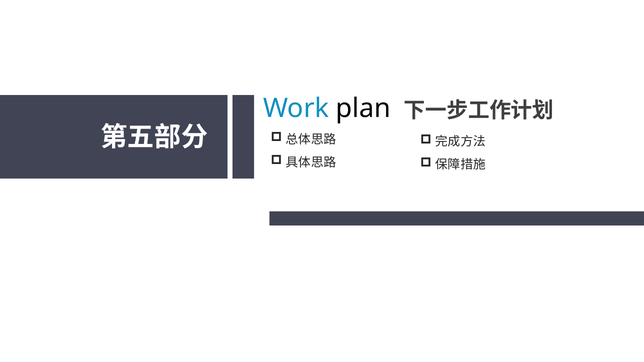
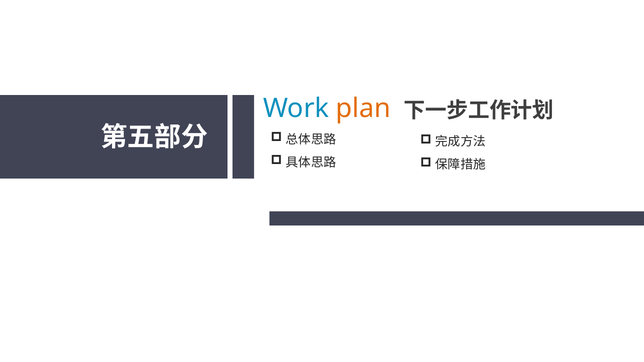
plan colour: black -> orange
